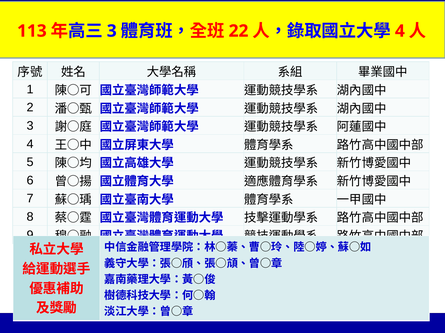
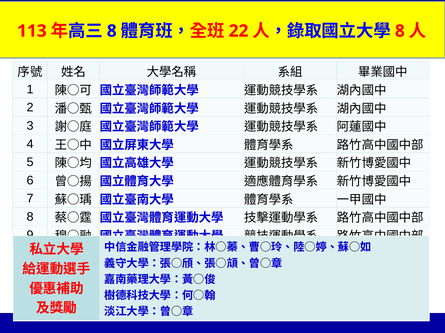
3 at (112, 31): 3 -> 8
4 at (400, 31): 4 -> 8
